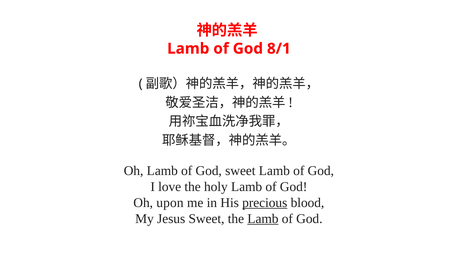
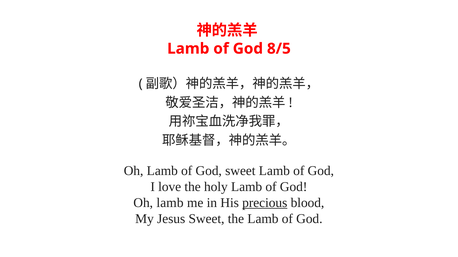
8/1: 8/1 -> 8/5
upon at (170, 203): upon -> lamb
Lamb at (263, 219) underline: present -> none
